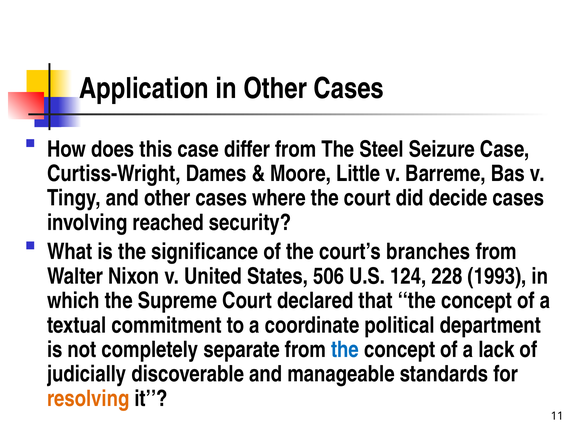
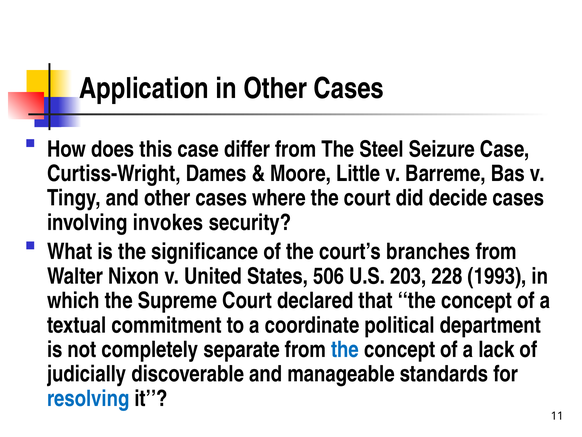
reached: reached -> invokes
124: 124 -> 203
resolving colour: orange -> blue
